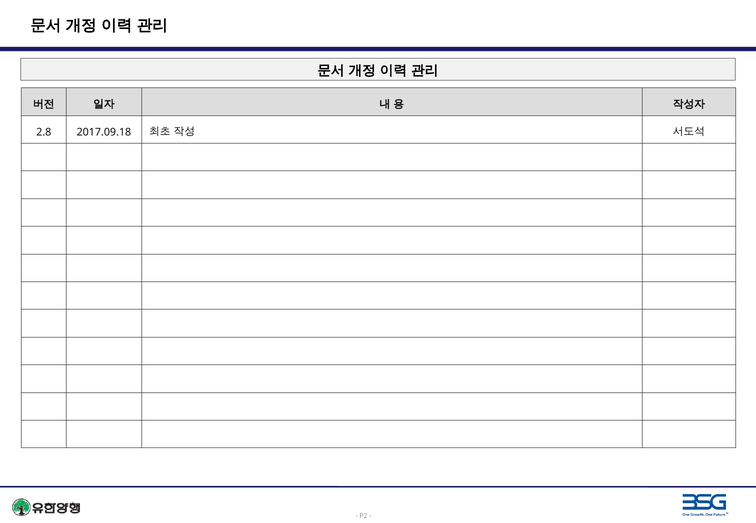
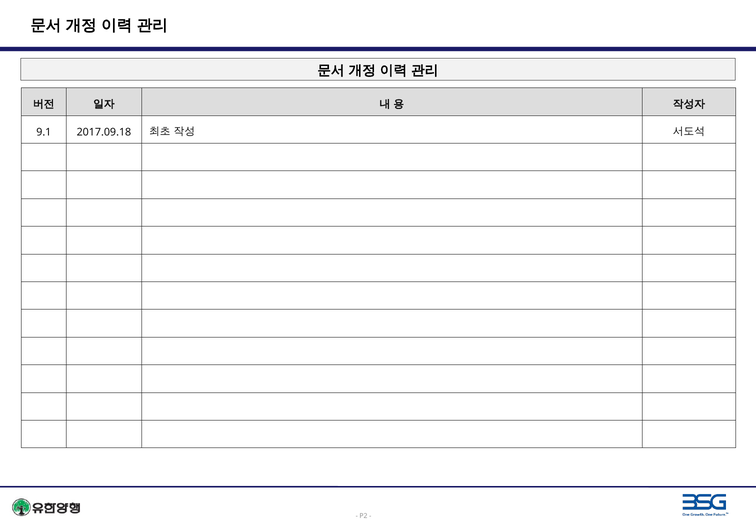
2.8: 2.8 -> 9.1
